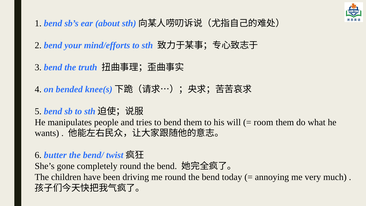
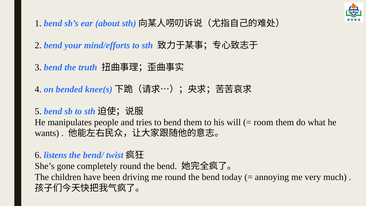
butter: butter -> listens
